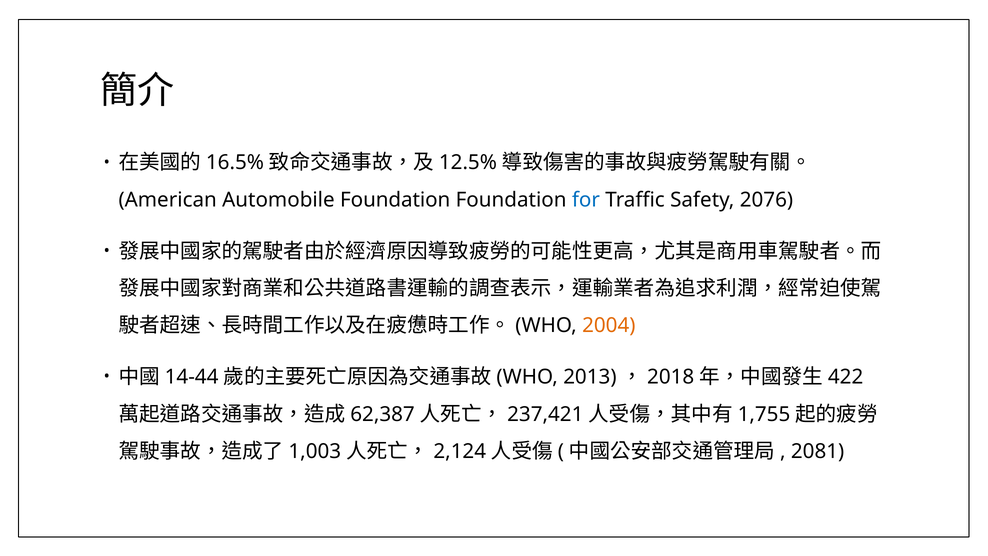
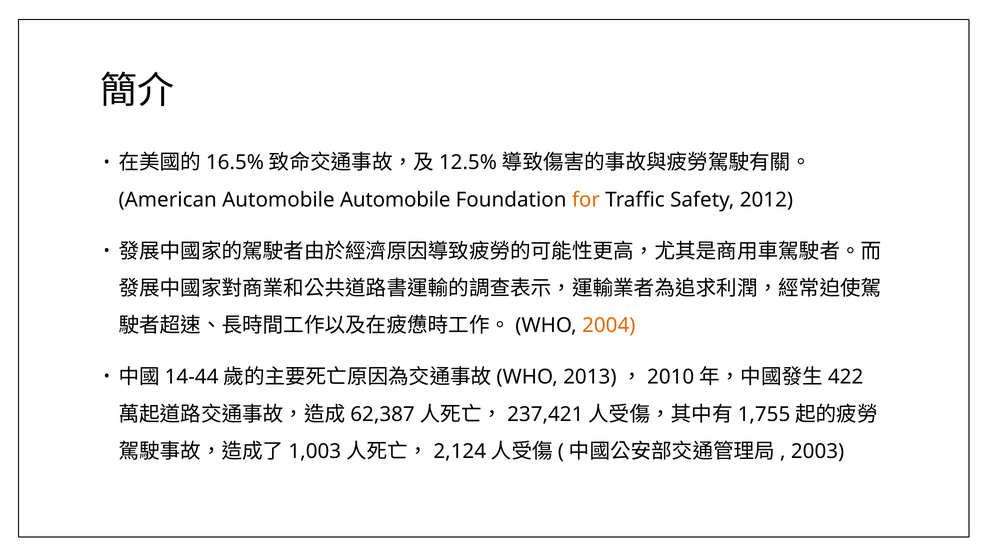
Automobile Foundation: Foundation -> Automobile
for colour: blue -> orange
2076: 2076 -> 2012
2018: 2018 -> 2010
2081: 2081 -> 2003
